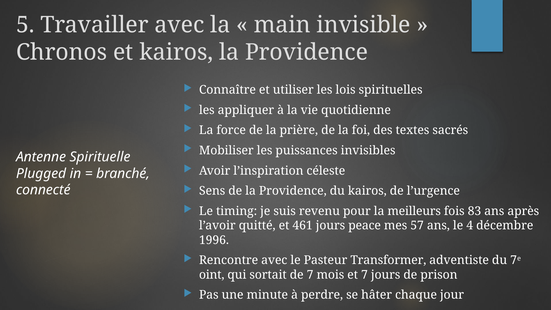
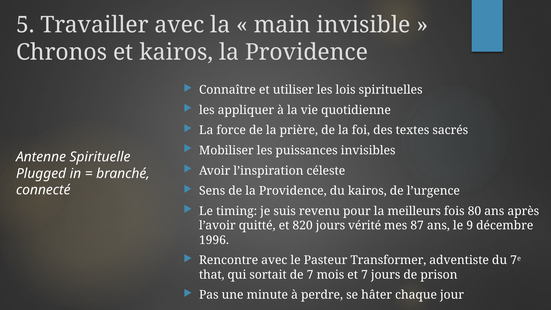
83: 83 -> 80
461: 461 -> 820
peace: peace -> vérité
57: 57 -> 87
4: 4 -> 9
oint: oint -> that
